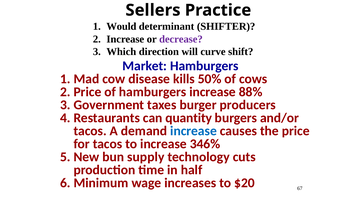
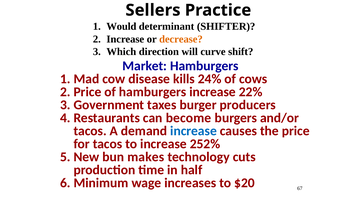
decrease colour: purple -> orange
50%: 50% -> 24%
88%: 88% -> 22%
quantity: quantity -> become
346%: 346% -> 252%
supply: supply -> makes
